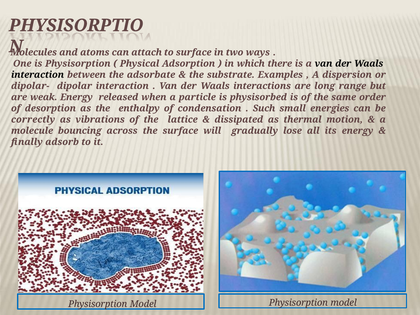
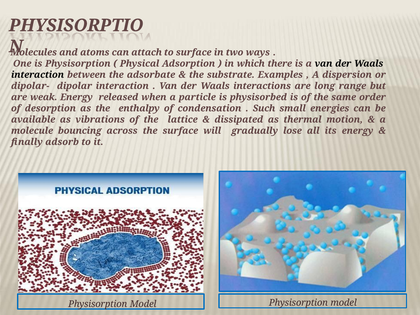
correctly: correctly -> available
